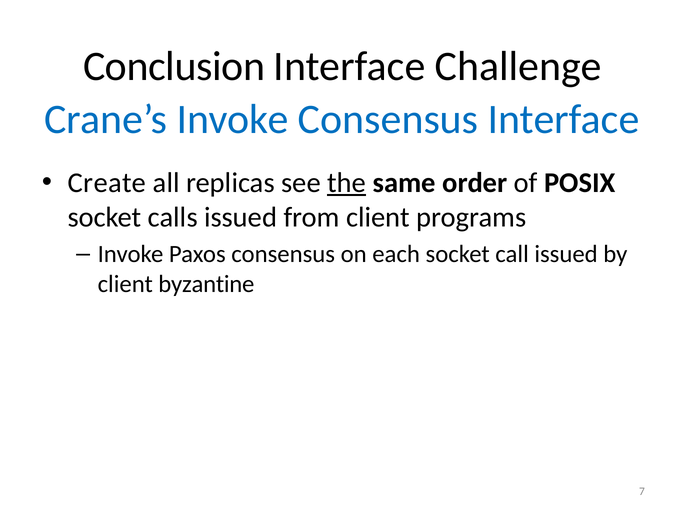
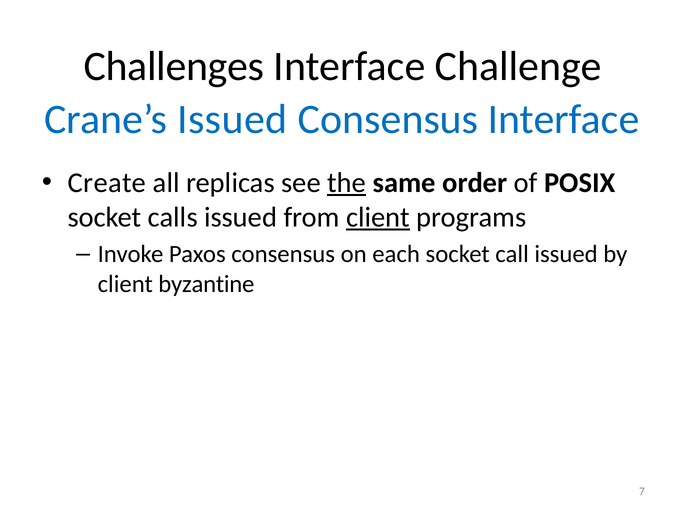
Conclusion: Conclusion -> Challenges
Crane’s Invoke: Invoke -> Issued
client at (378, 217) underline: none -> present
